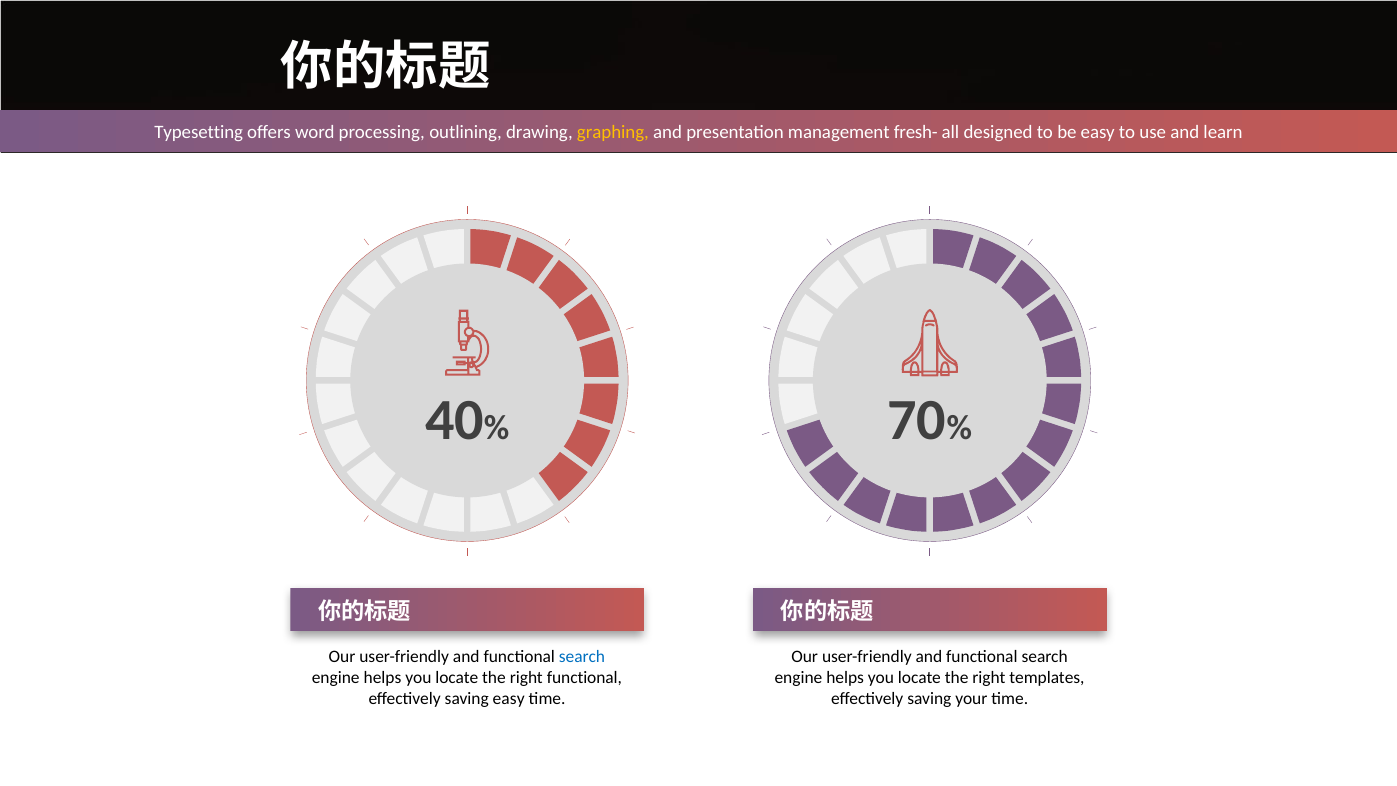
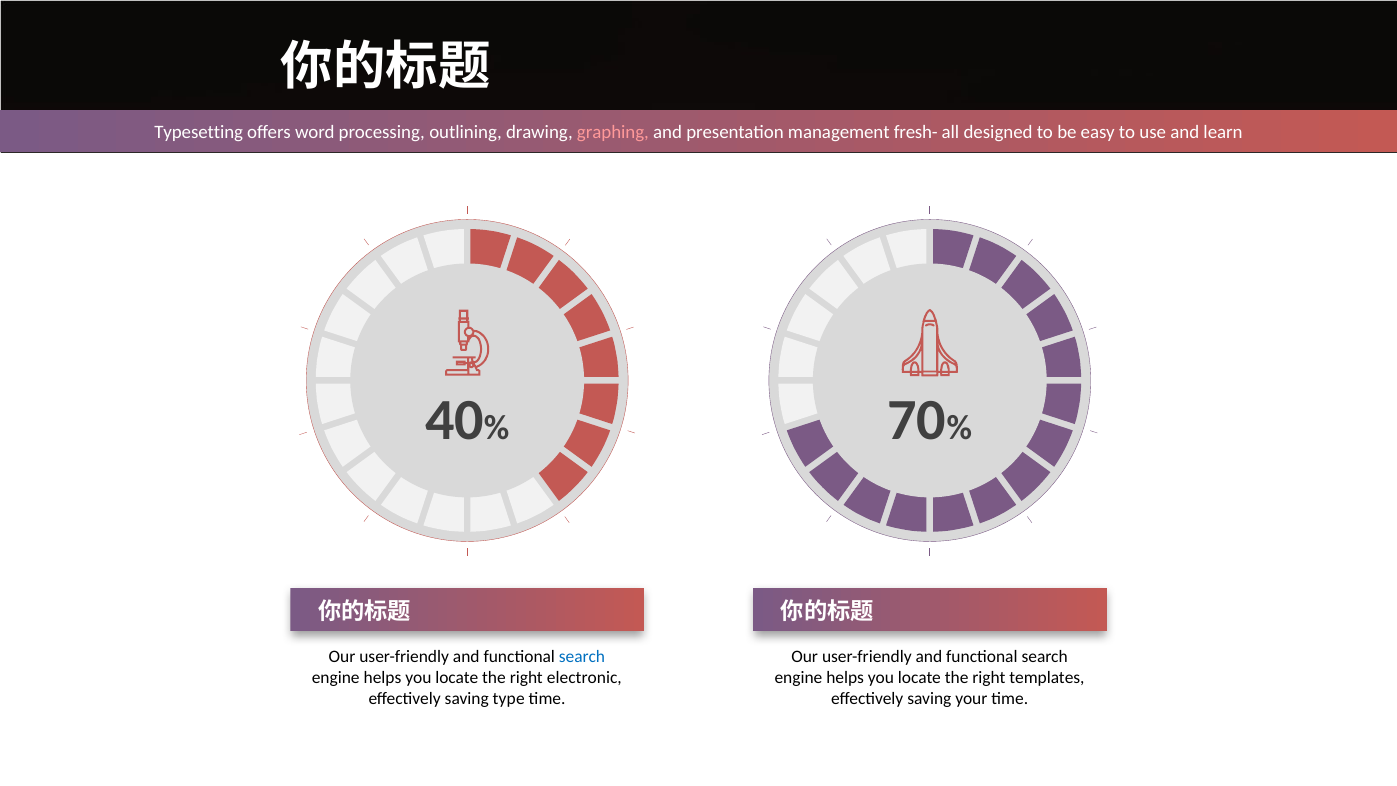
graphing colour: yellow -> pink
right functional: functional -> electronic
saving easy: easy -> type
